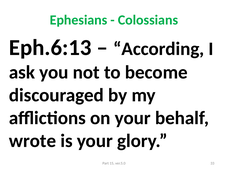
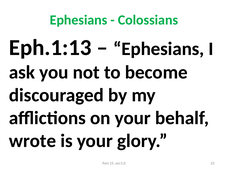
Eph.6:13: Eph.6:13 -> Eph.1:13
According at (159, 49): According -> Ephesians
